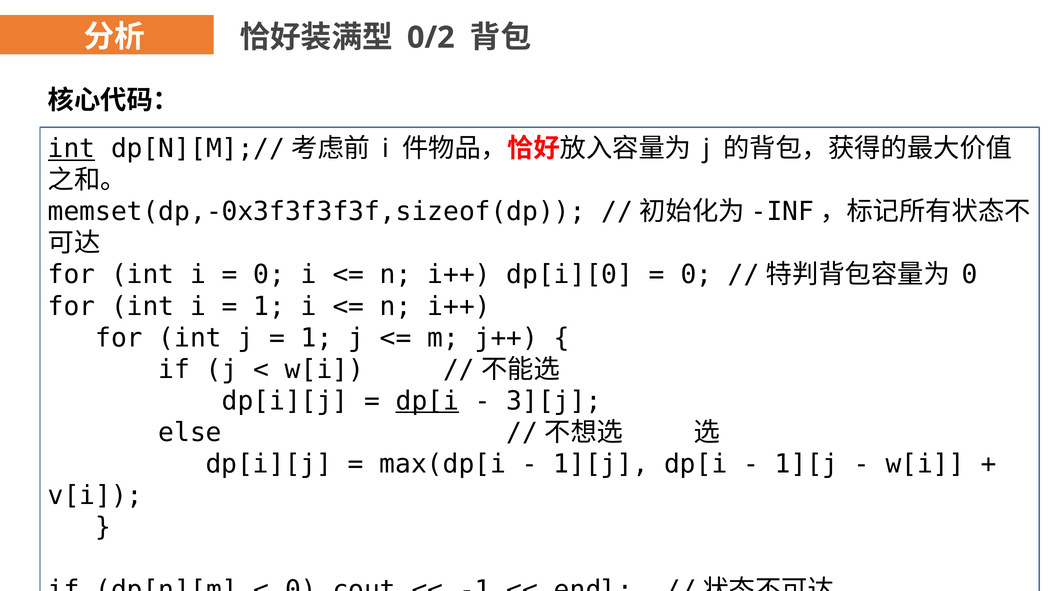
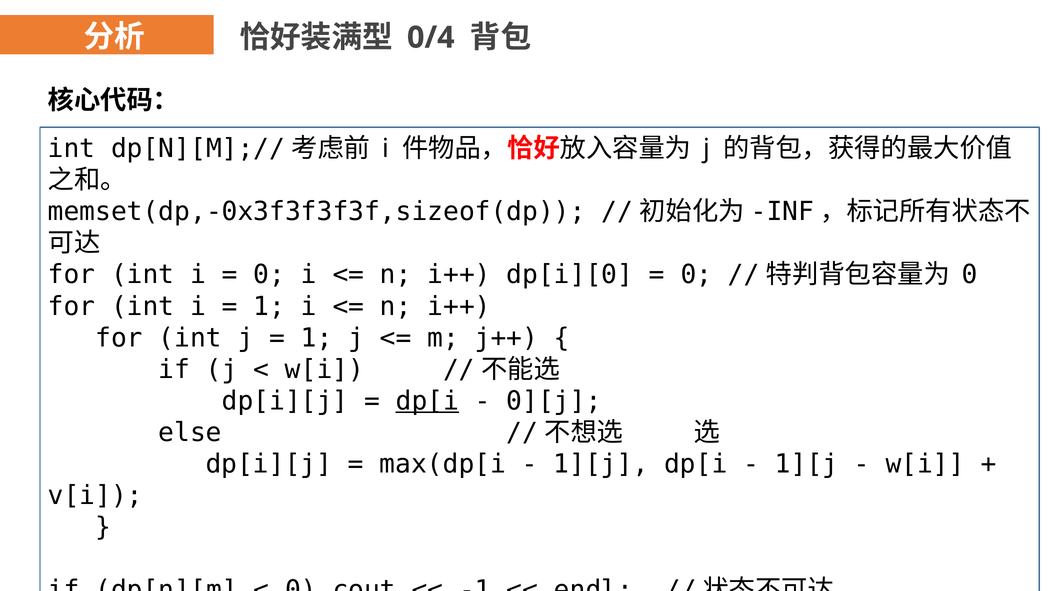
0/2: 0/2 -> 0/4
int at (72, 149) underline: present -> none
3][j: 3][j -> 0][j
